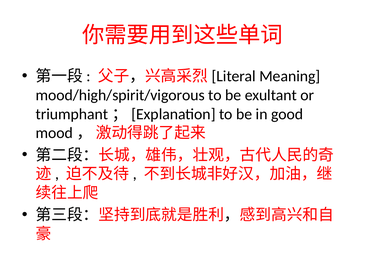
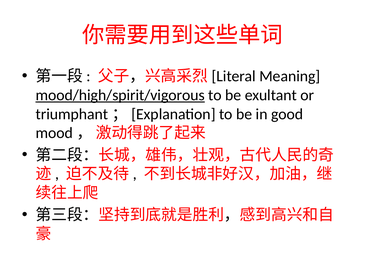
mood/high/spirit/vigorous underline: none -> present
